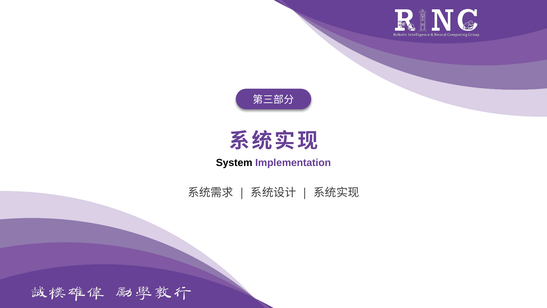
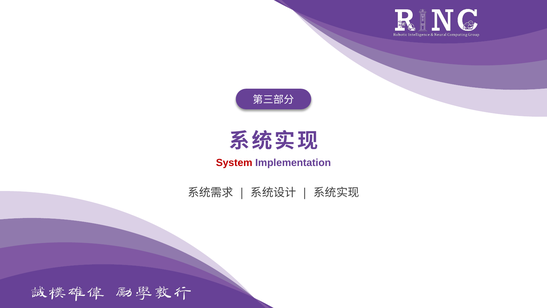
System colour: black -> red
